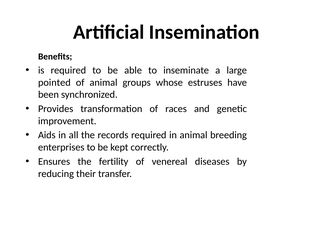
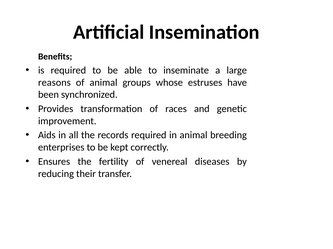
pointed: pointed -> reasons
